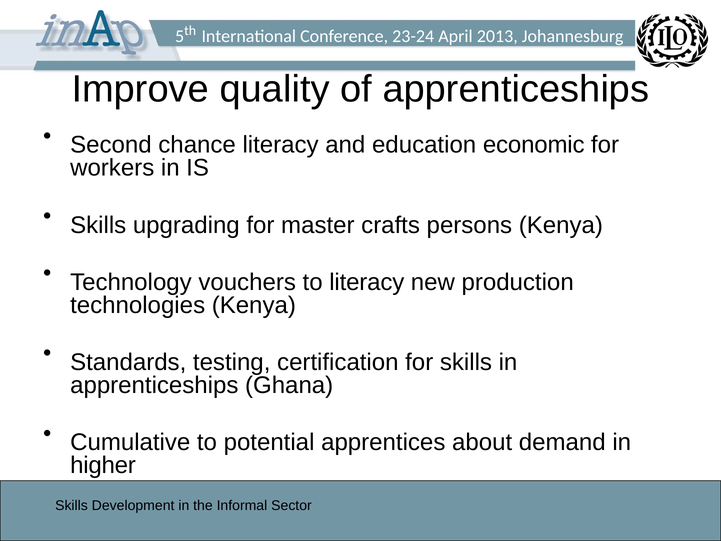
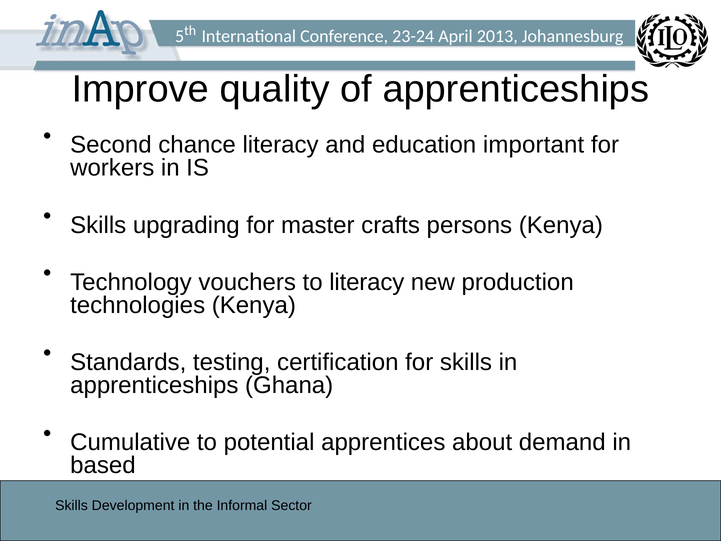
economic: economic -> important
higher: higher -> based
